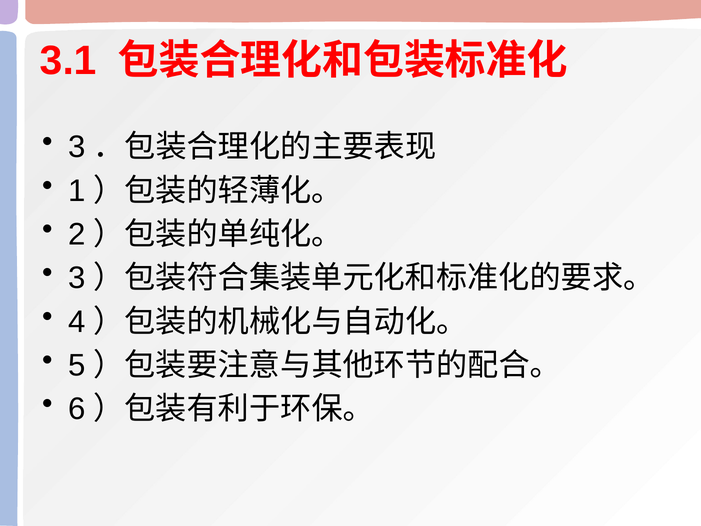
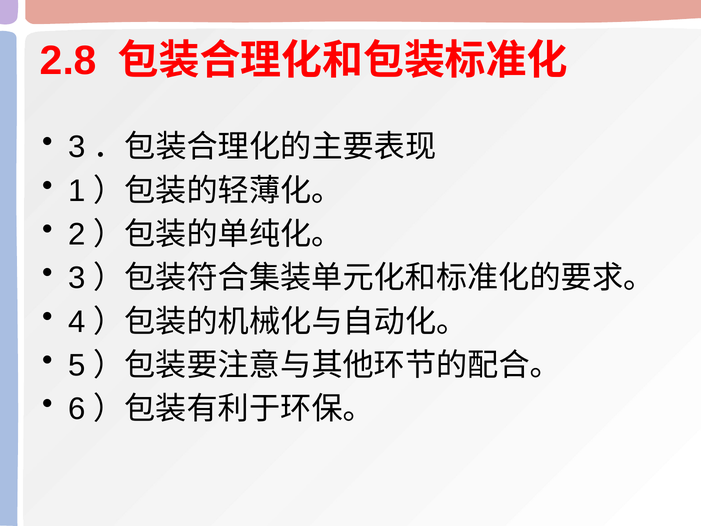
3.1: 3.1 -> 2.8
